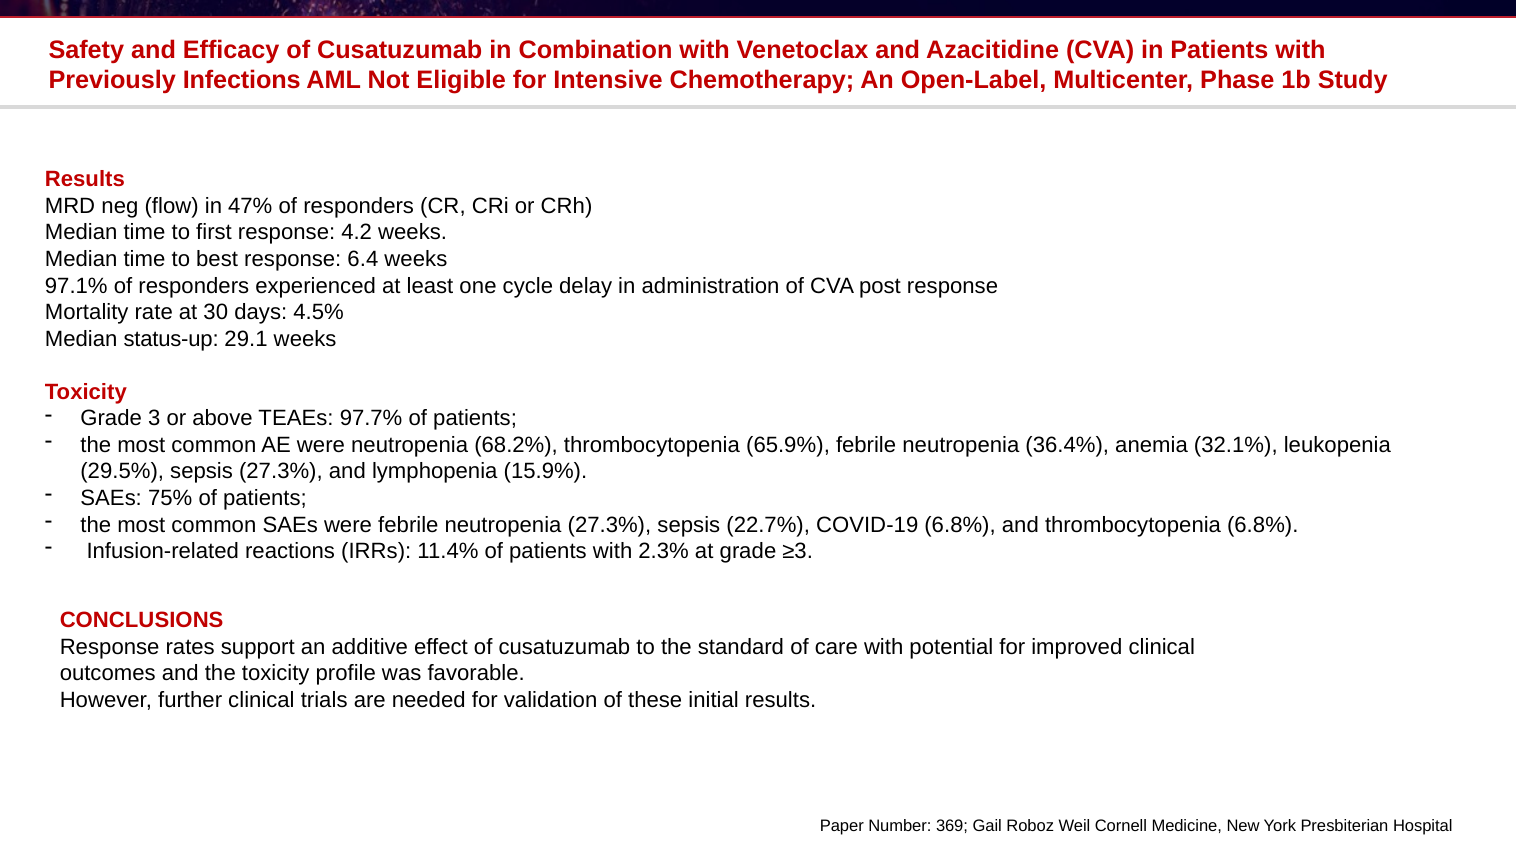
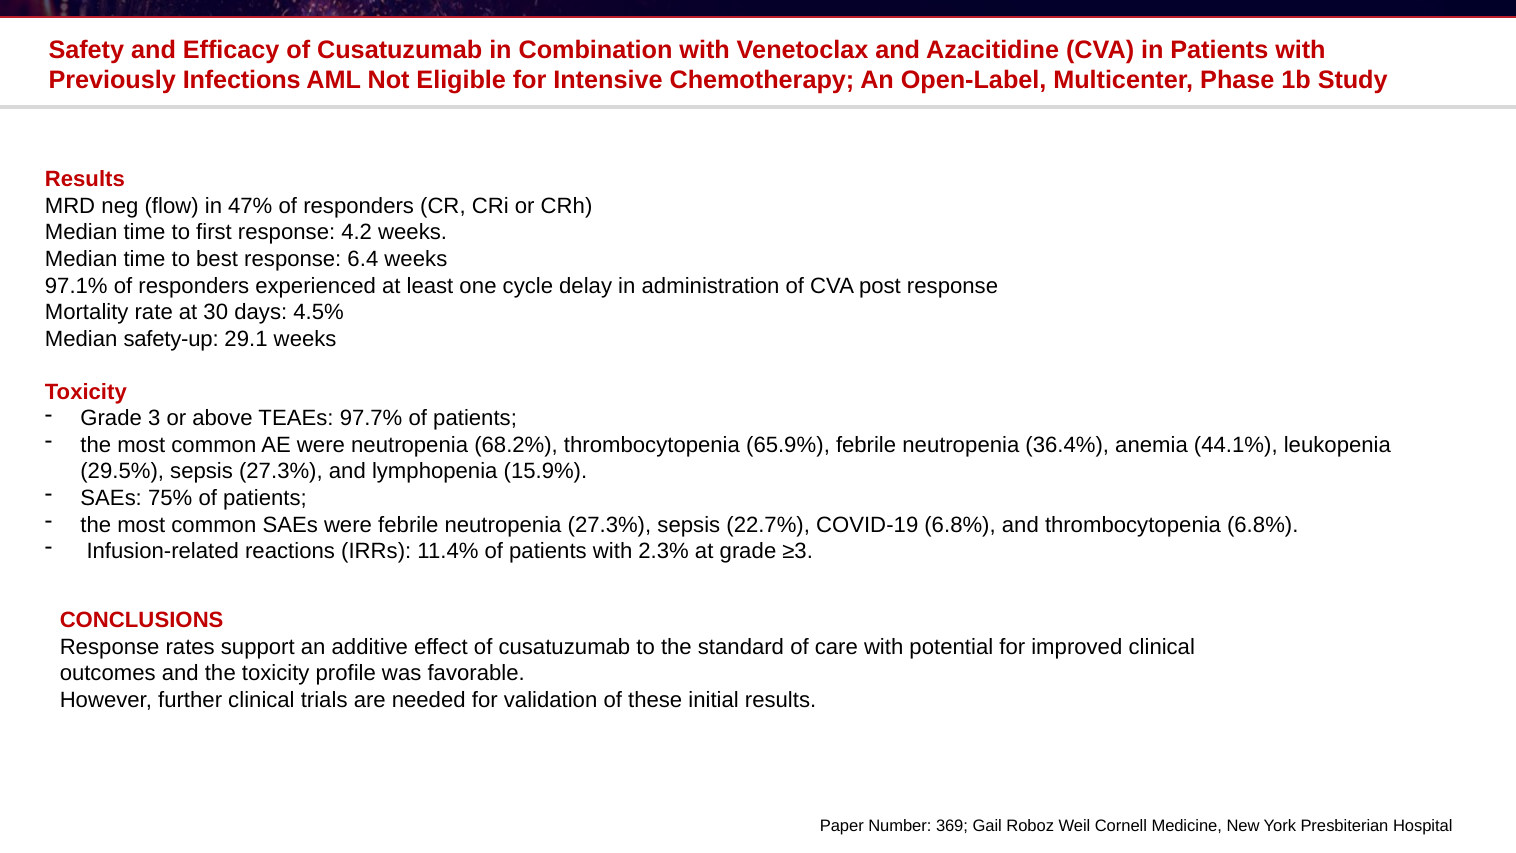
status-up: status-up -> safety-up
32.1%: 32.1% -> 44.1%
